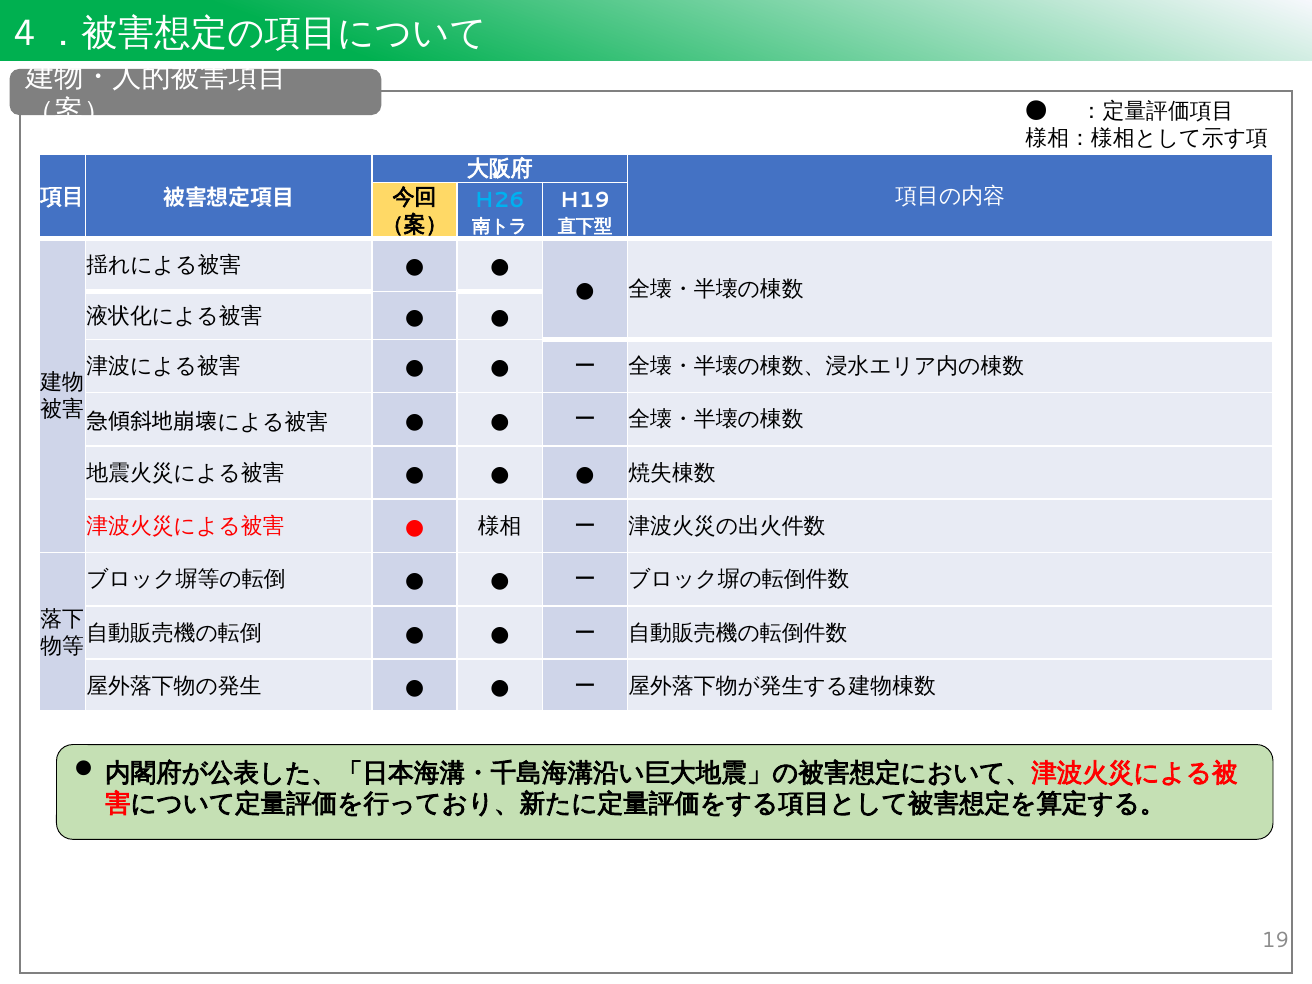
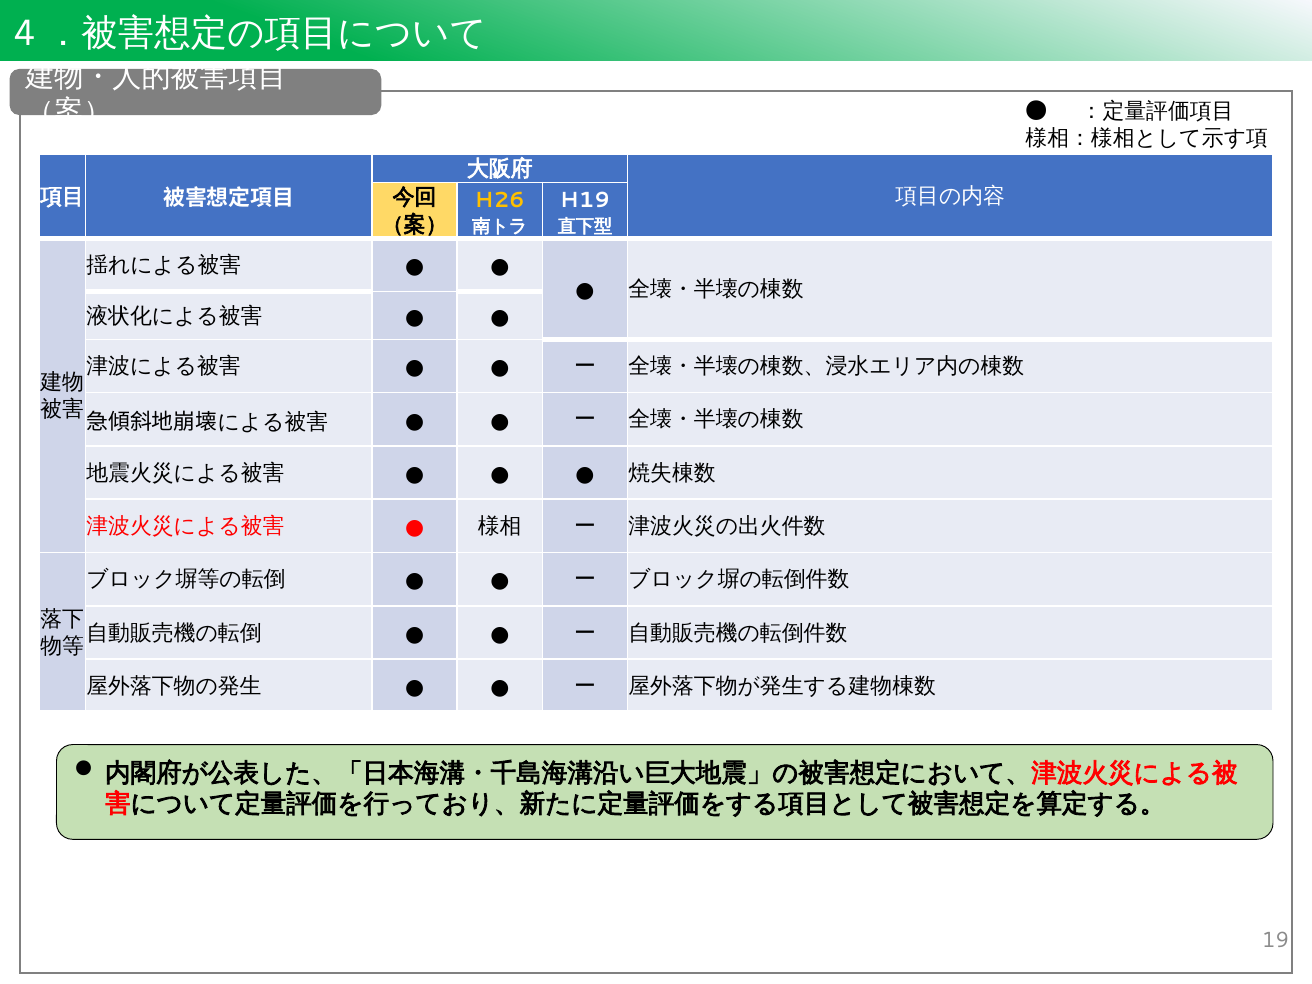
H26 colour: light blue -> yellow
